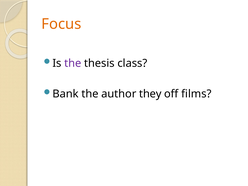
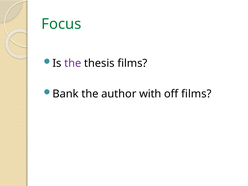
Focus colour: orange -> green
thesis class: class -> films
they: they -> with
